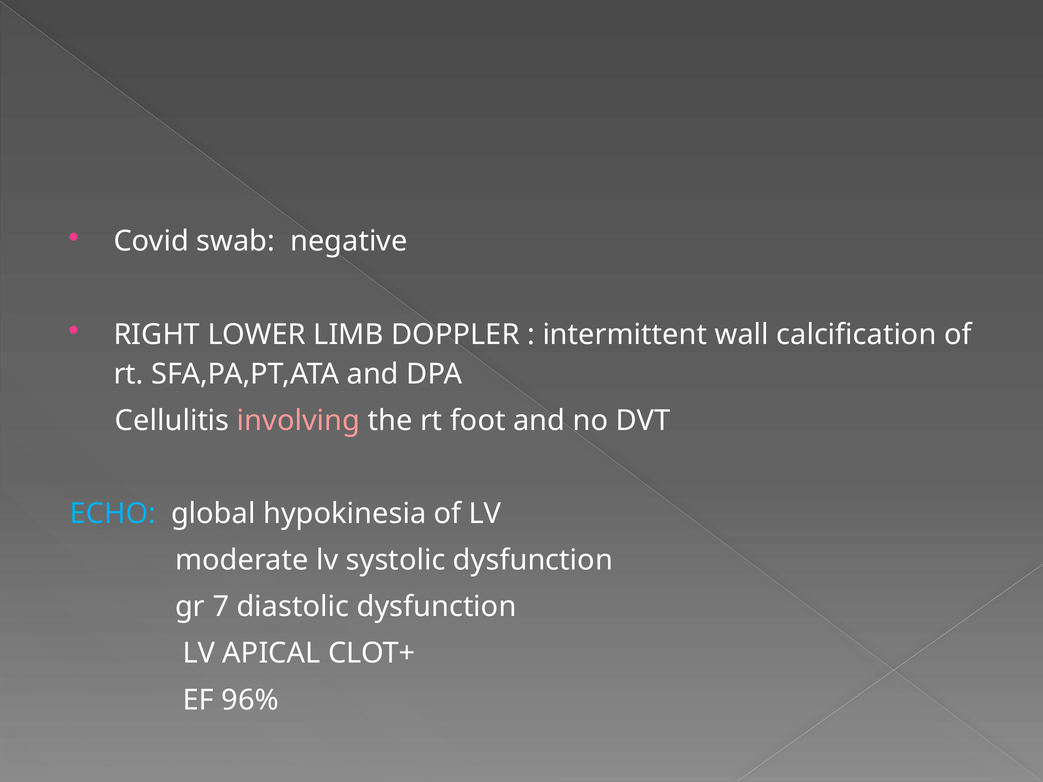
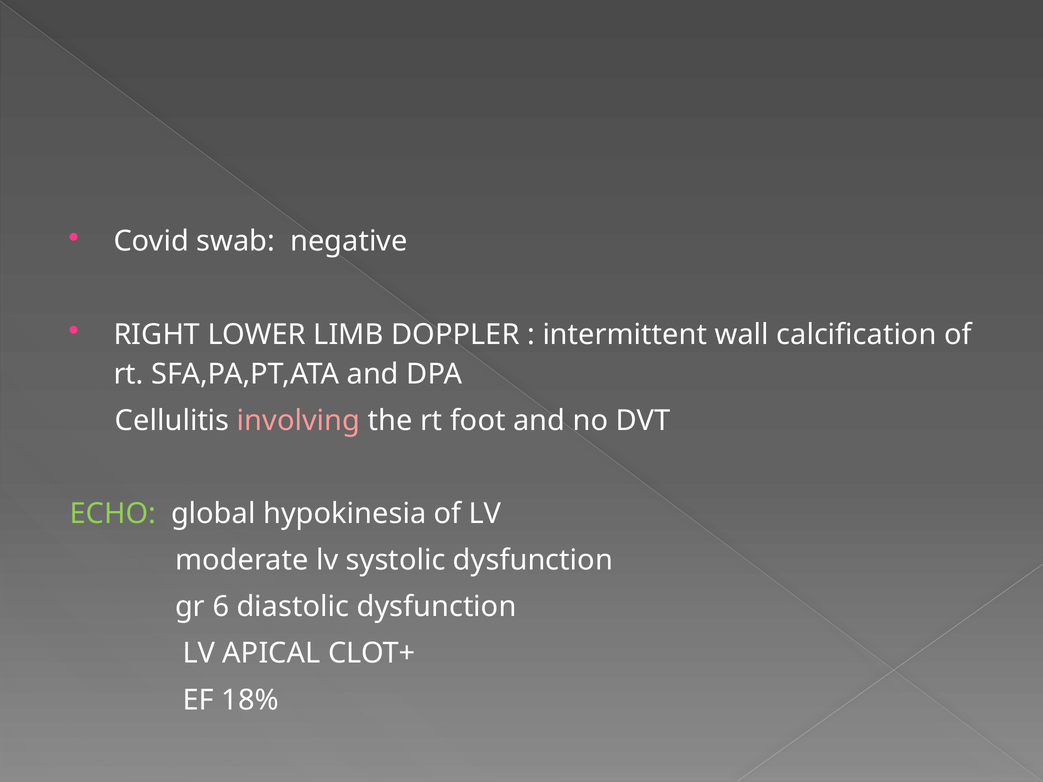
ECHO colour: light blue -> light green
7: 7 -> 6
96%: 96% -> 18%
